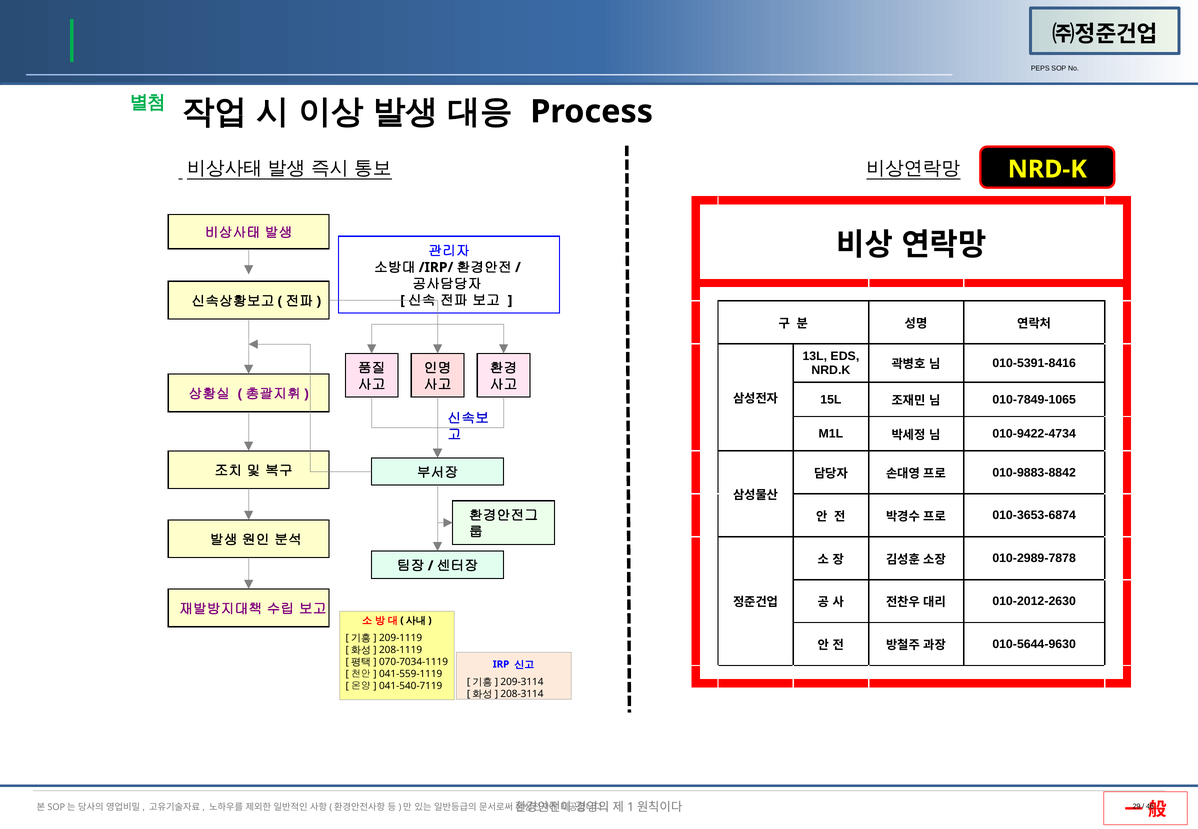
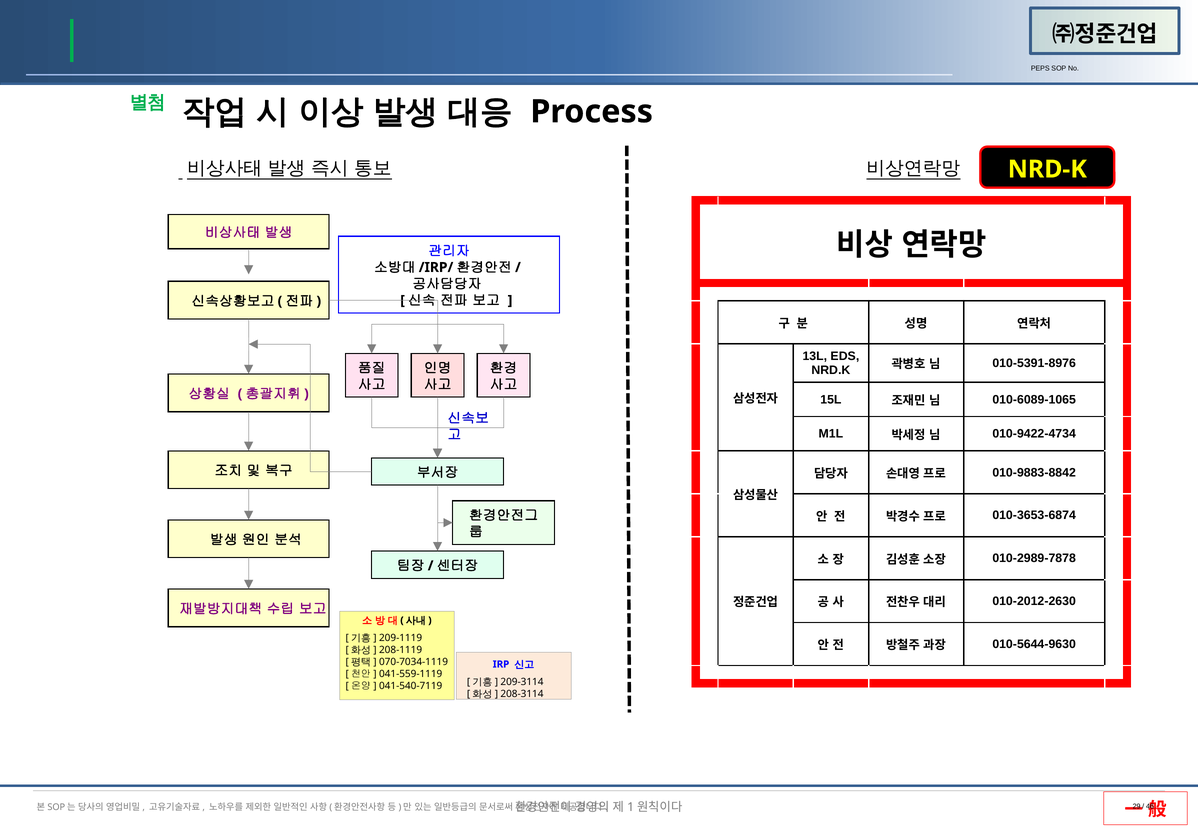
010-5391-8416: 010-5391-8416 -> 010-5391-8976
010-7849-1065: 010-7849-1065 -> 010-6089-1065
